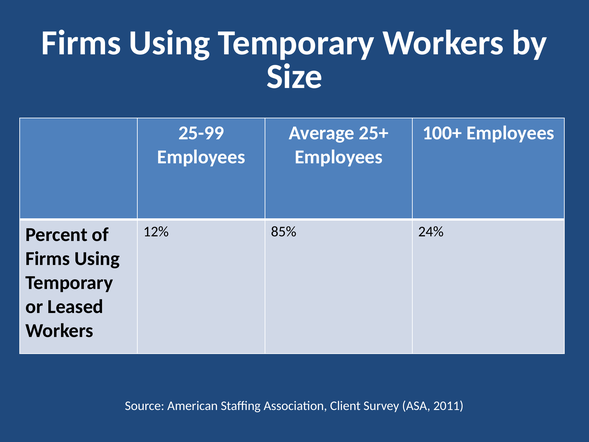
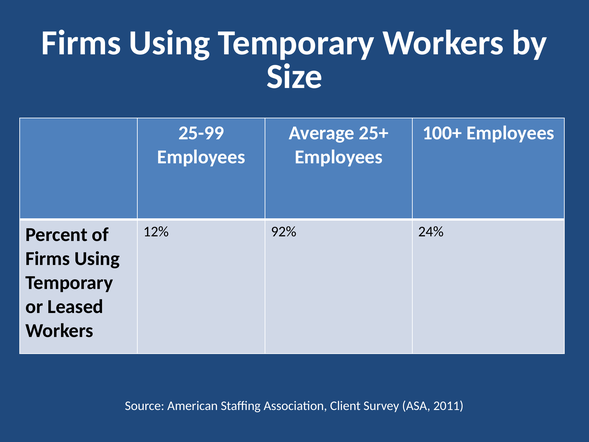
85%: 85% -> 92%
